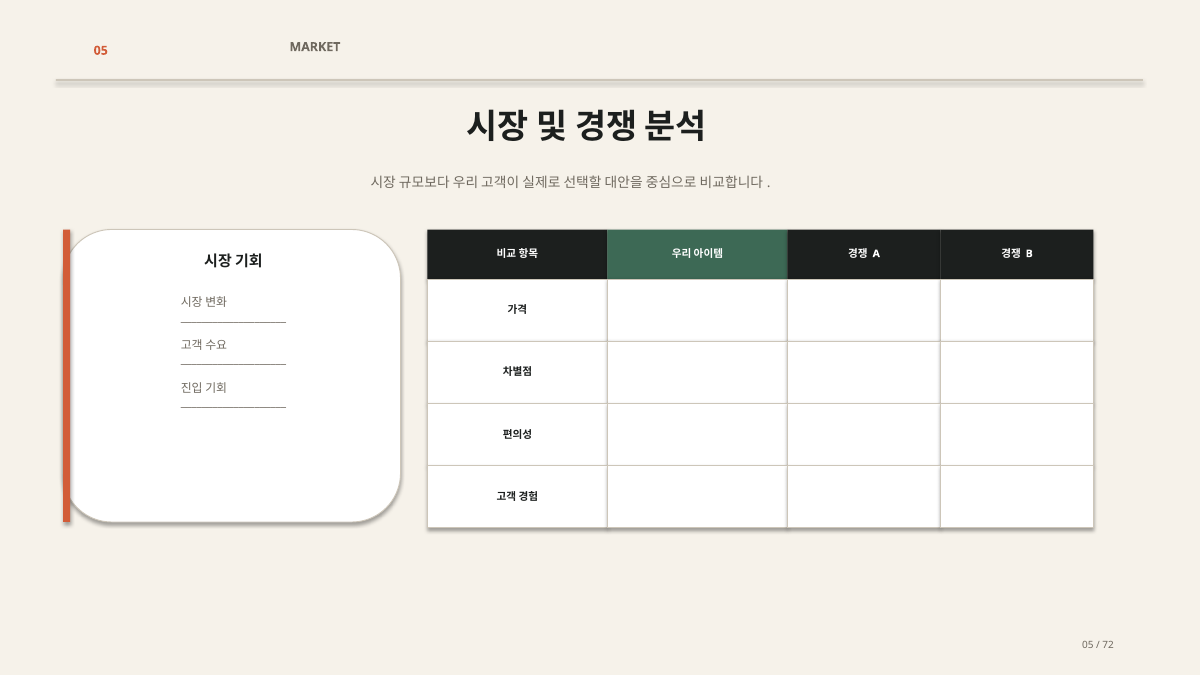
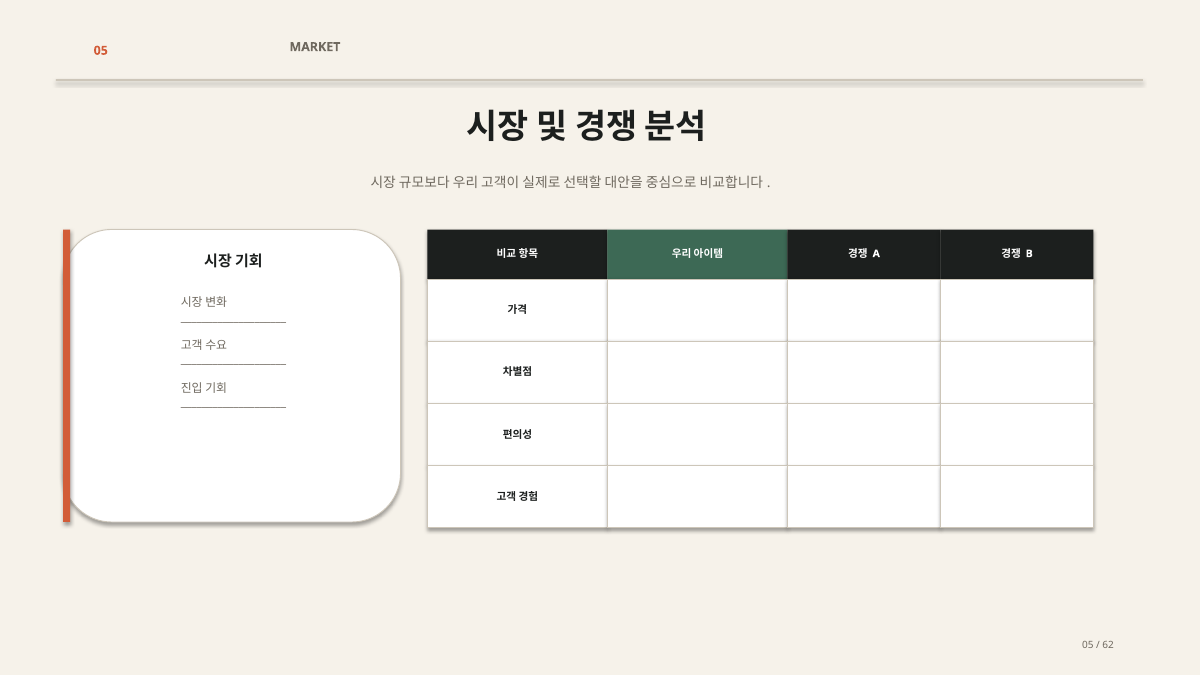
72: 72 -> 62
